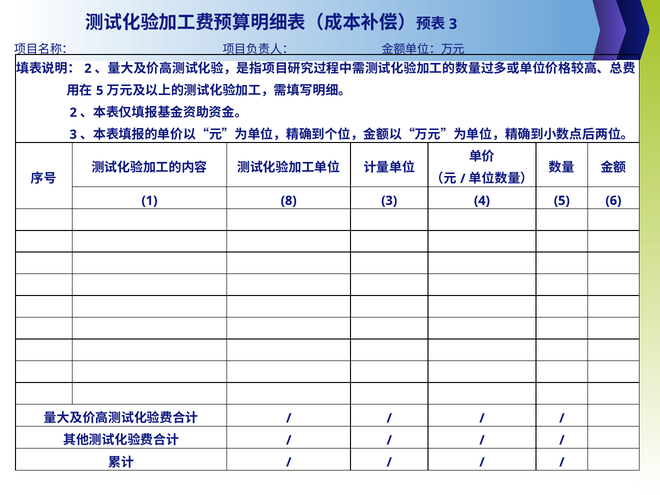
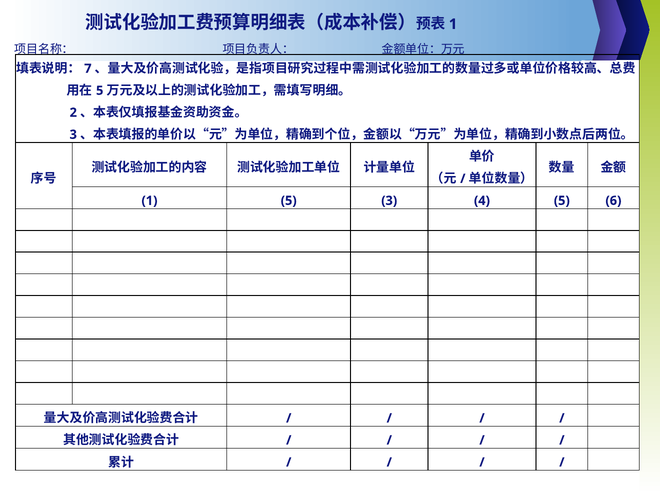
3 at (453, 24): 3 -> 1
2 at (88, 69): 2 -> 7
1 8: 8 -> 5
